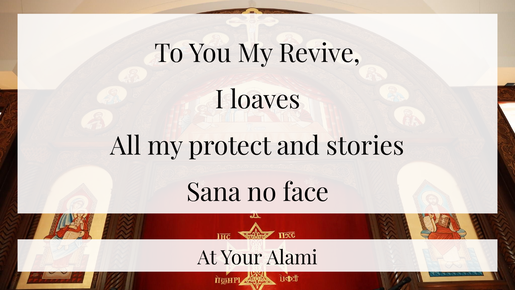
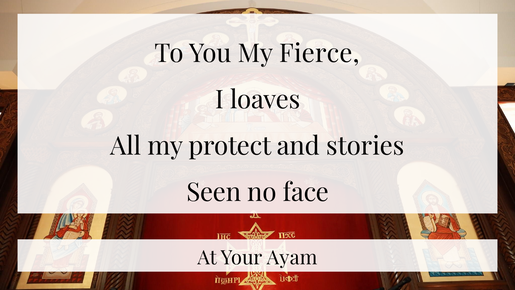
Revive: Revive -> Fierce
Sana: Sana -> Seen
Alami: Alami -> Ayam
